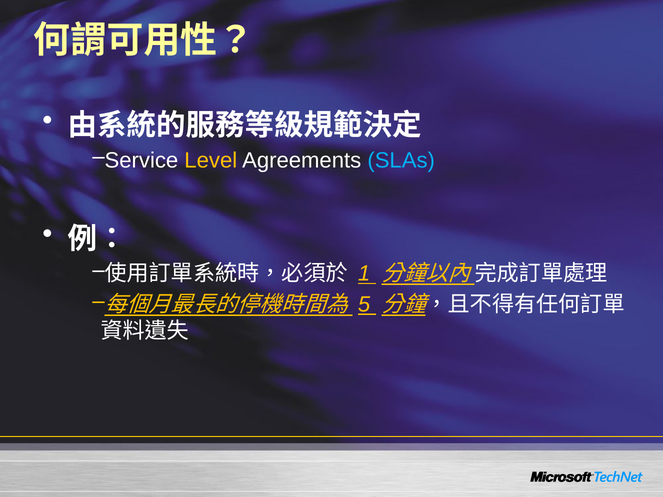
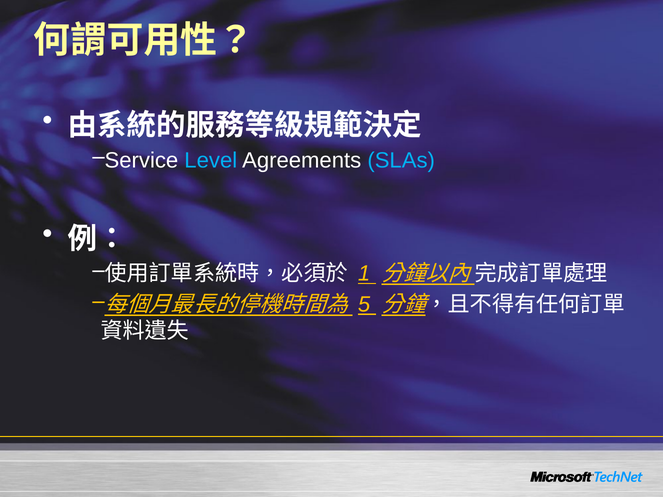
Level colour: yellow -> light blue
